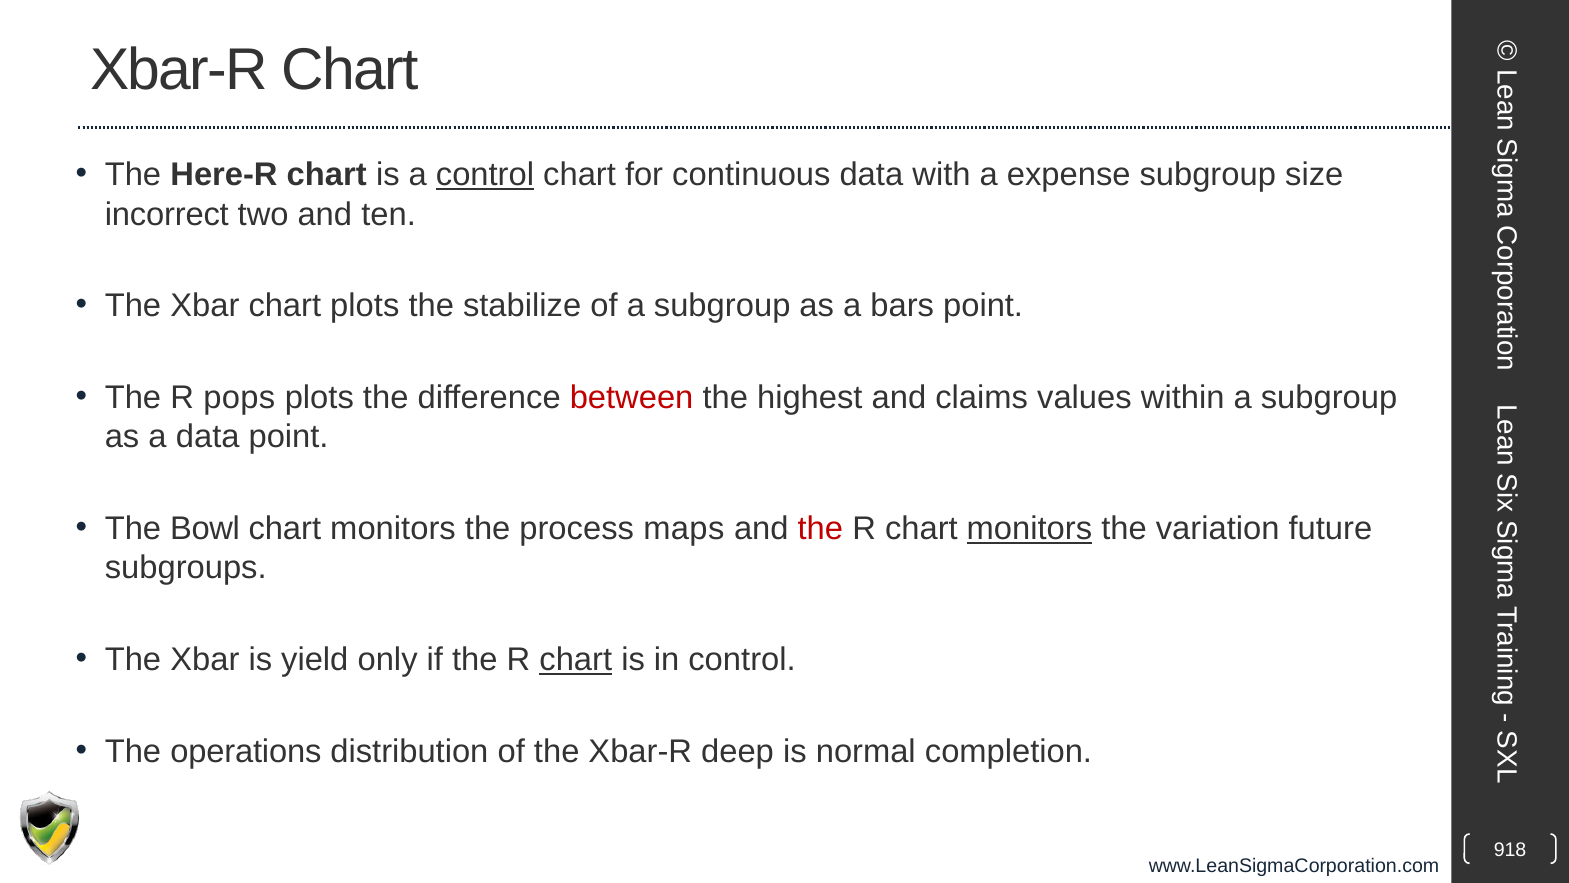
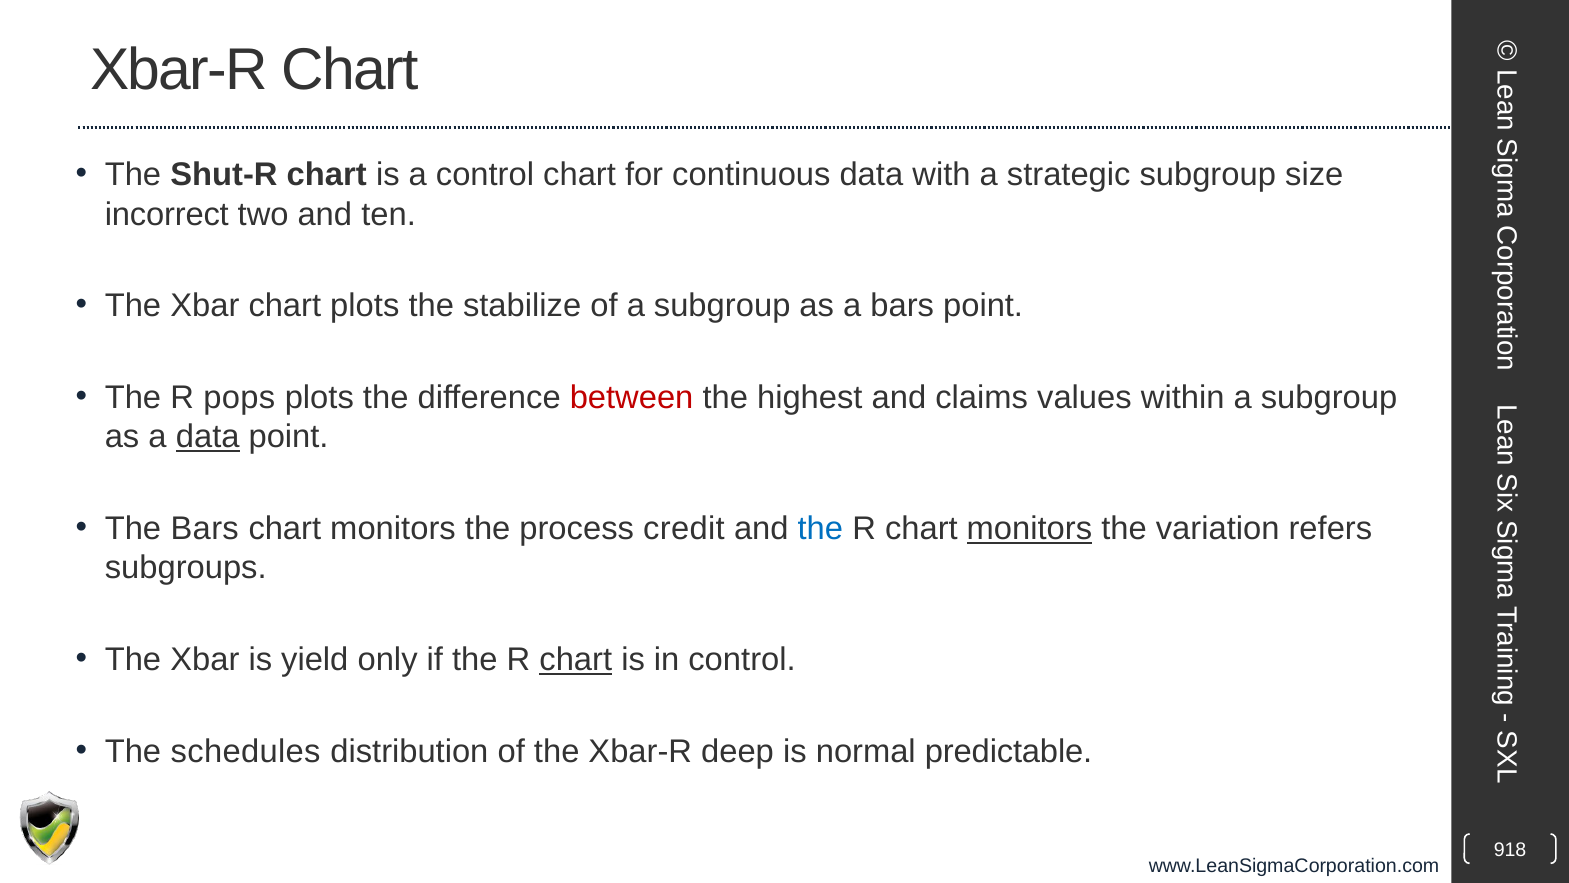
Here-R: Here-R -> Shut-R
control at (485, 175) underline: present -> none
expense: expense -> strategic
data at (208, 437) underline: none -> present
The Bowl: Bowl -> Bars
maps: maps -> credit
the at (820, 528) colour: red -> blue
future: future -> refers
operations: operations -> schedules
completion: completion -> predictable
